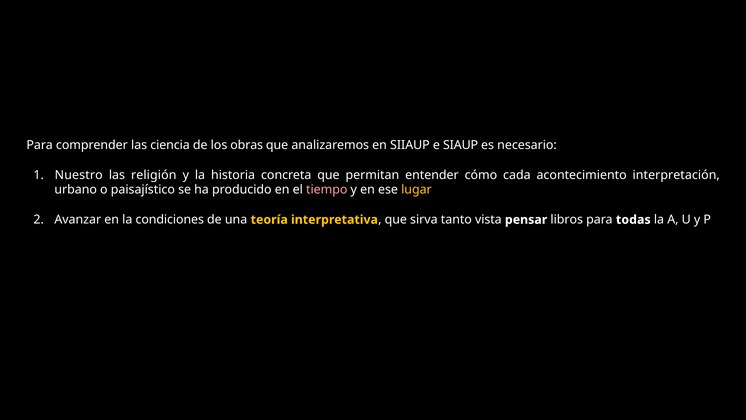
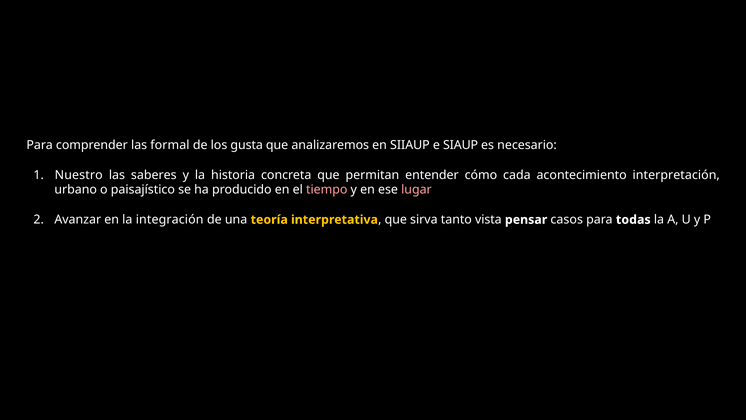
ciencia: ciencia -> formal
obras: obras -> gusta
religión: religión -> saberes
lugar colour: yellow -> pink
condiciones: condiciones -> integración
libros: libros -> casos
